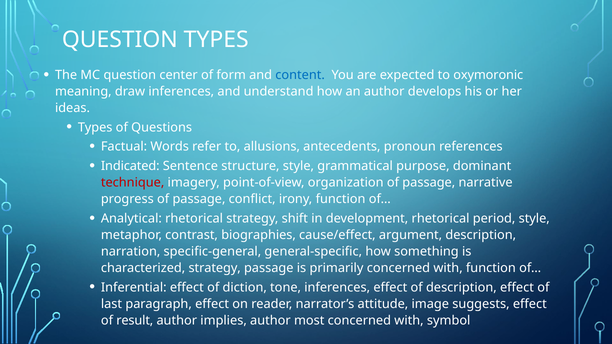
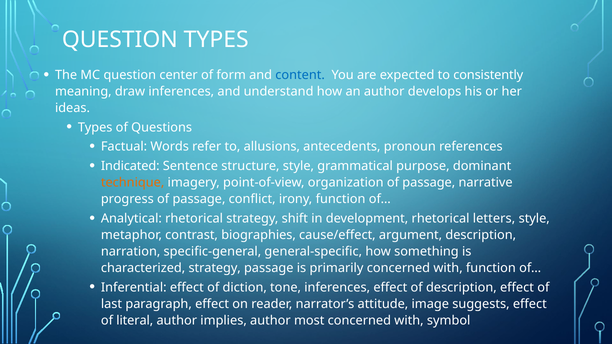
oxymoronic: oxymoronic -> consistently
technique colour: red -> orange
period: period -> letters
result: result -> literal
